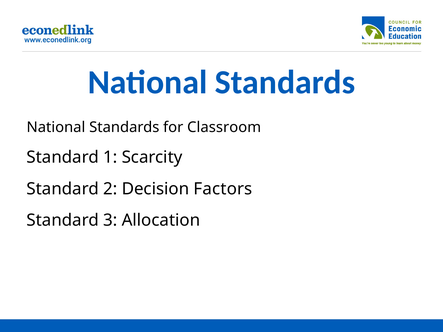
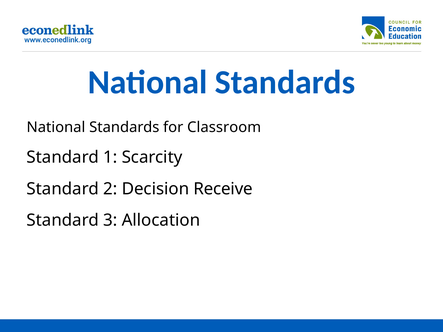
Factors: Factors -> Receive
